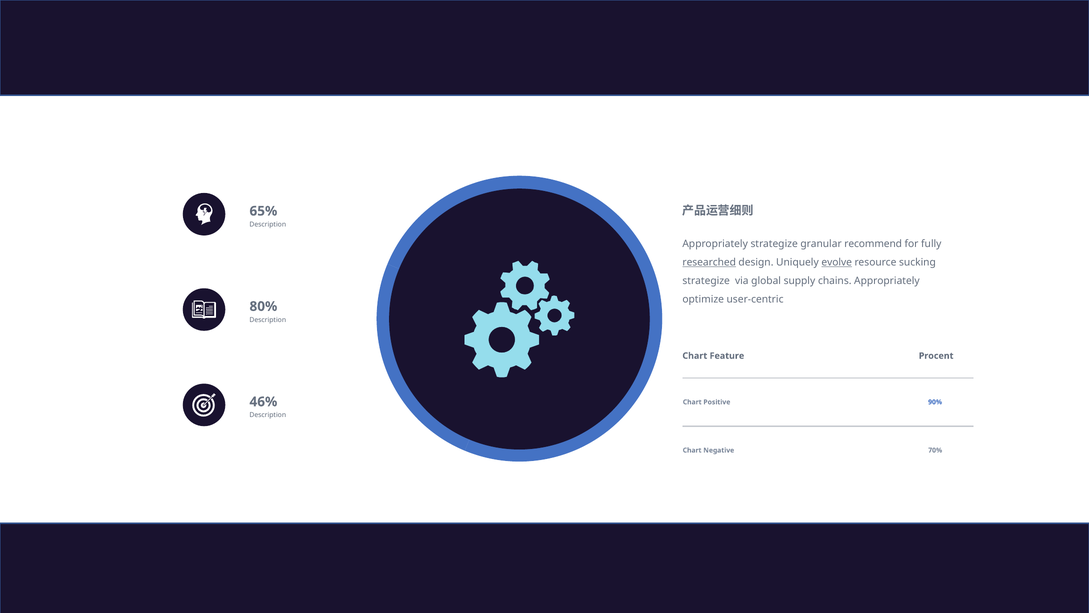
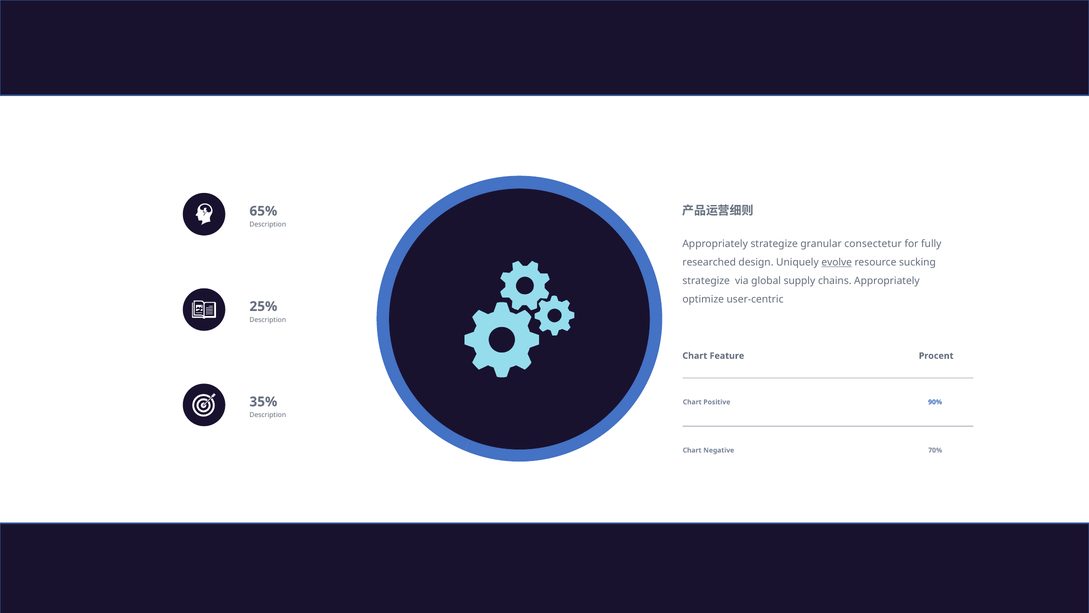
recommend: recommend -> consectetur
researched underline: present -> none
80%: 80% -> 25%
46%: 46% -> 35%
